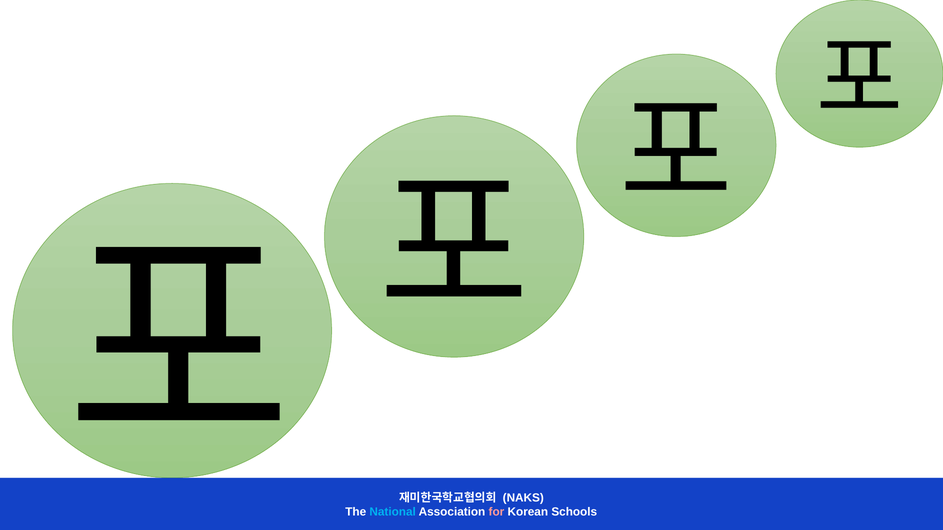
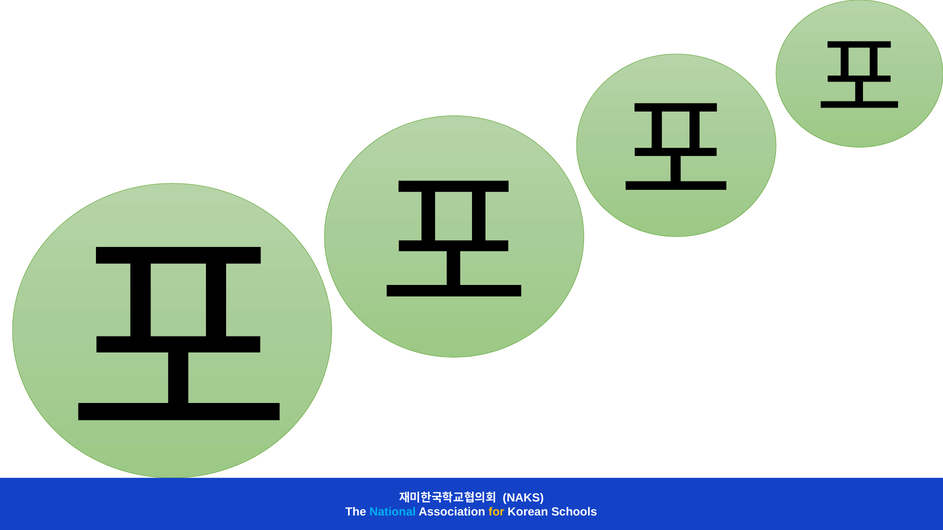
for colour: pink -> yellow
